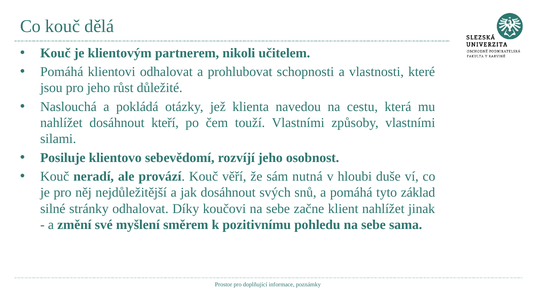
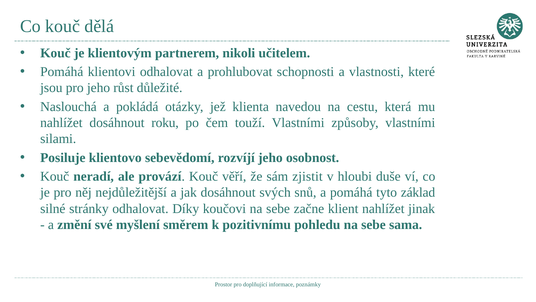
kteří: kteří -> roku
nutná: nutná -> zjistit
